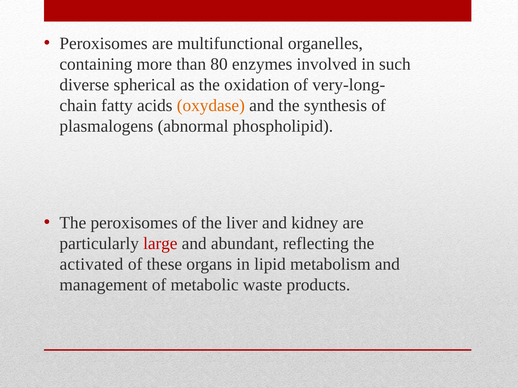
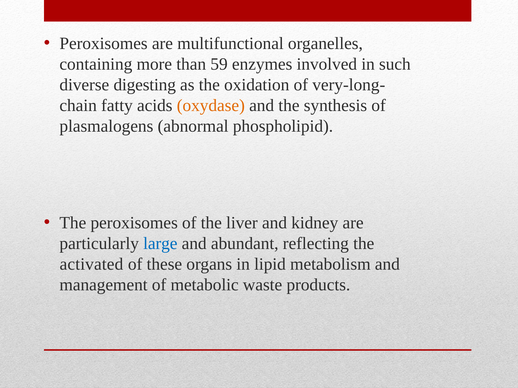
80: 80 -> 59
spherical: spherical -> digesting
large colour: red -> blue
